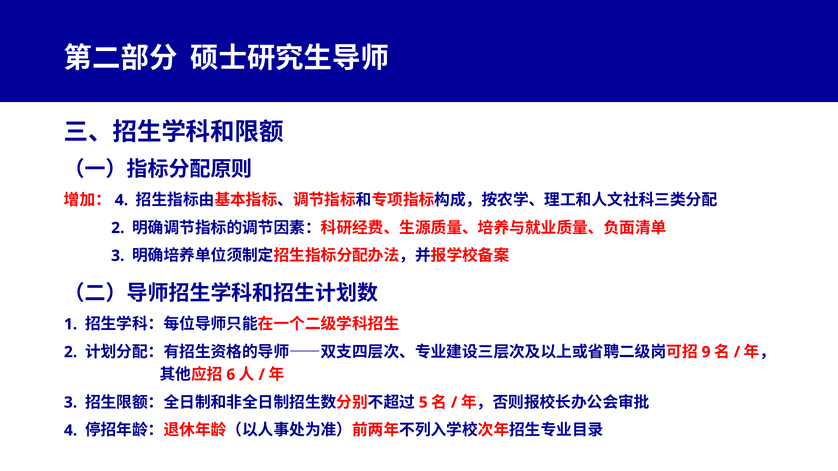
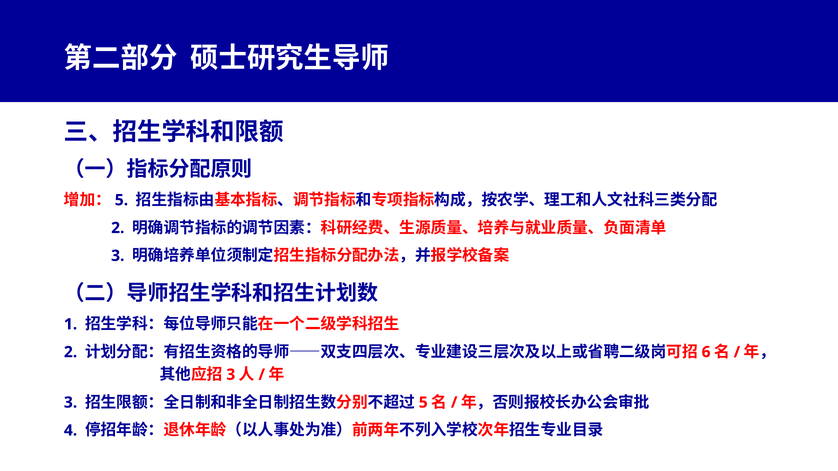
4 at (121, 200): 4 -> 5
9: 9 -> 6
6 at (231, 375): 6 -> 3
